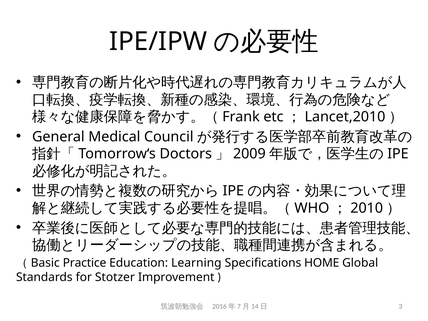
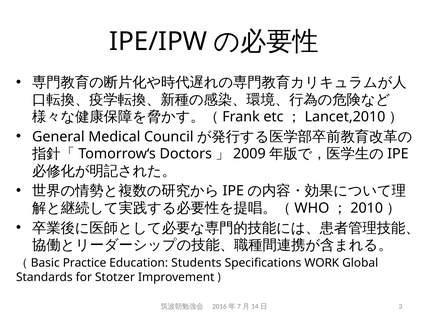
Learning: Learning -> Students
HOME: HOME -> WORK
